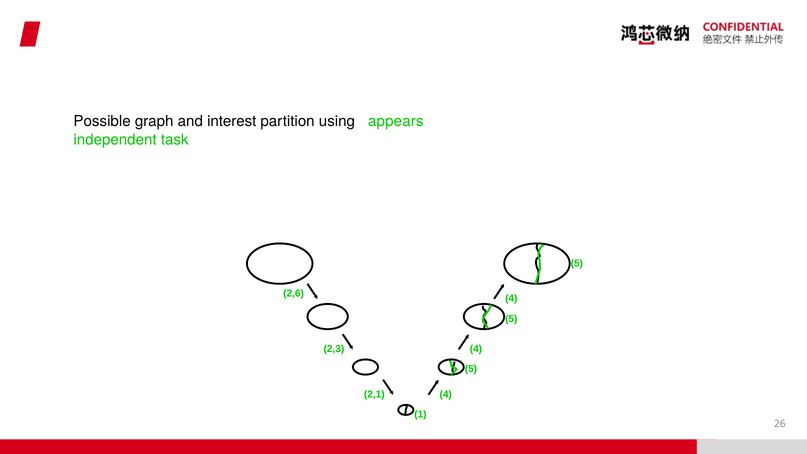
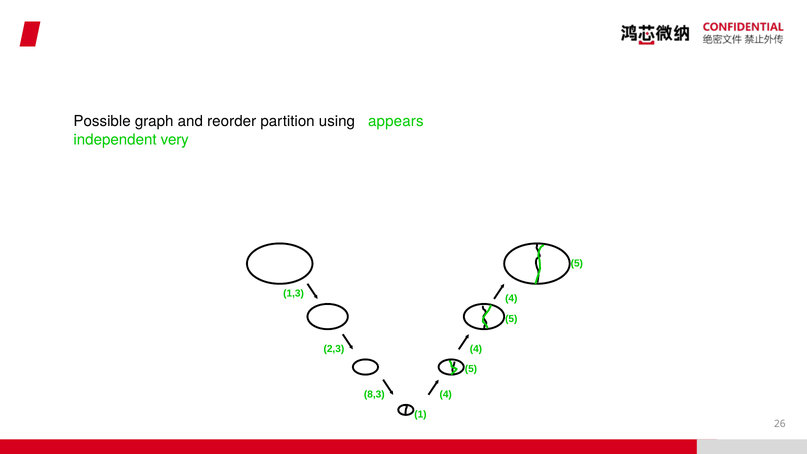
interest: interest -> reorder
task: task -> very
2,6: 2,6 -> 1,3
2,1: 2,1 -> 8,3
